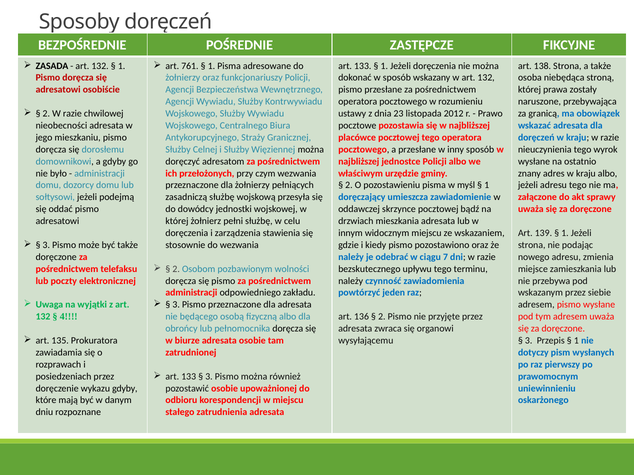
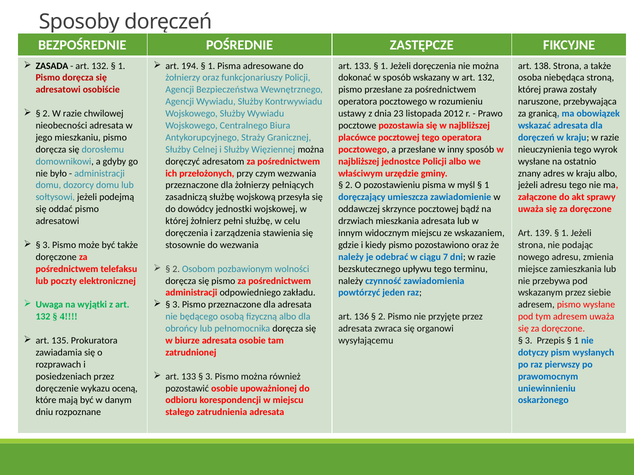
761: 761 -> 194
wykazu gdyby: gdyby -> oceną
